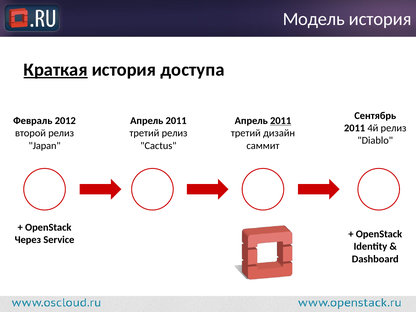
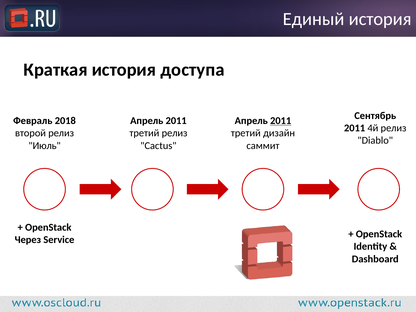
Модель: Модель -> Единый
Краткая underline: present -> none
2012: 2012 -> 2018
Japan: Japan -> Июль
